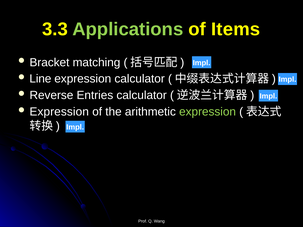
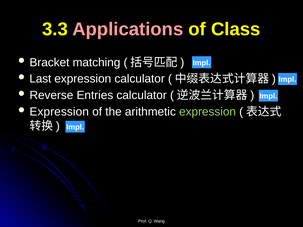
Applications colour: light green -> pink
Items: Items -> Class
Line: Line -> Last
